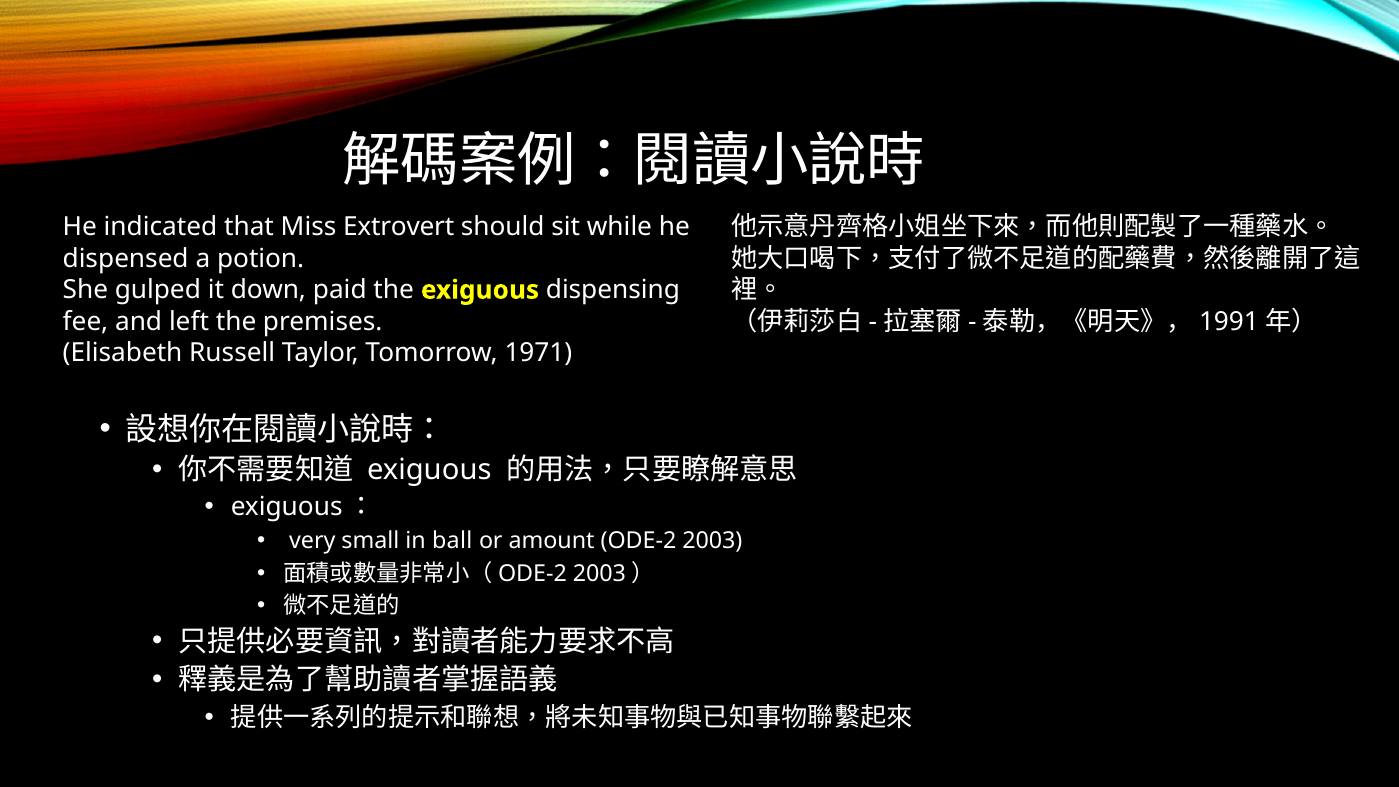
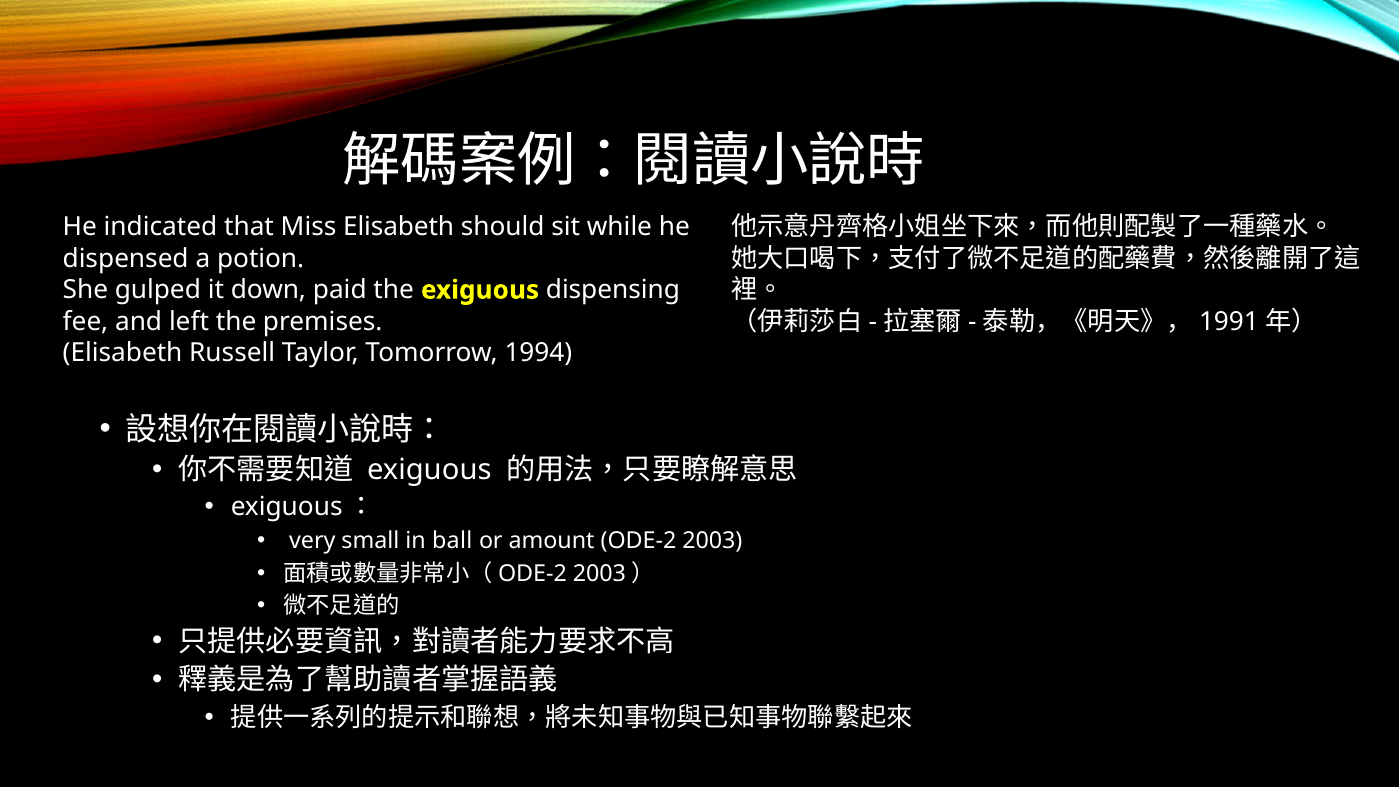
Miss Extrovert: Extrovert -> Elisabeth
1971: 1971 -> 1994
